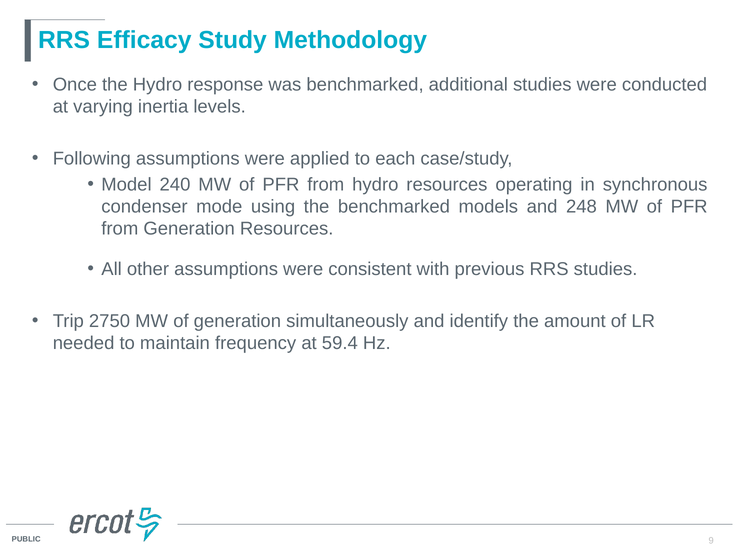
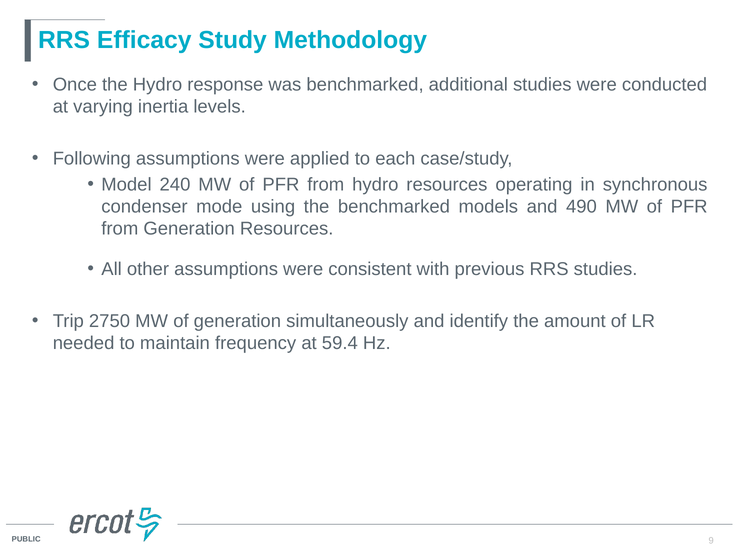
248: 248 -> 490
